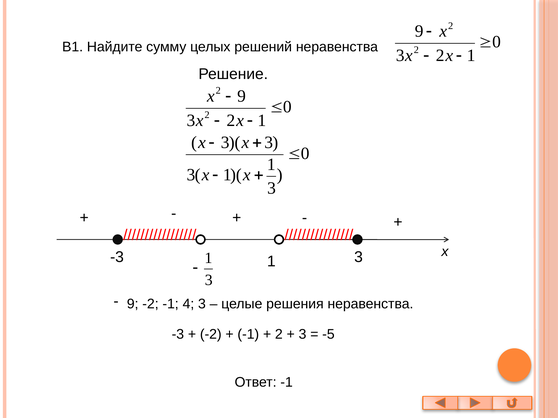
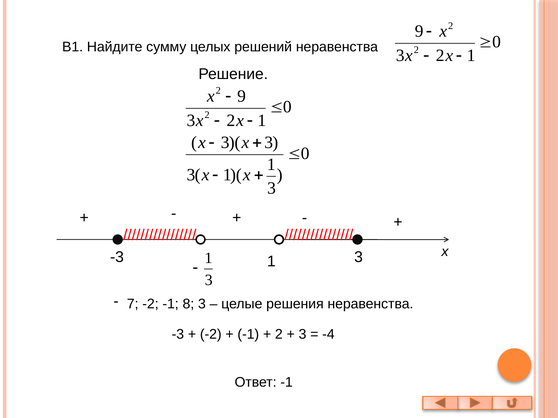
9 at (133, 304): 9 -> 7
4: 4 -> 8
-5: -5 -> -4
